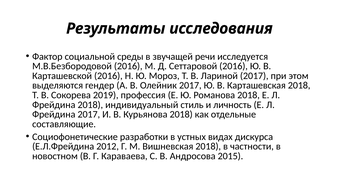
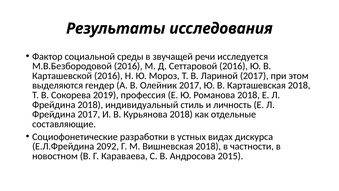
2012: 2012 -> 2092
